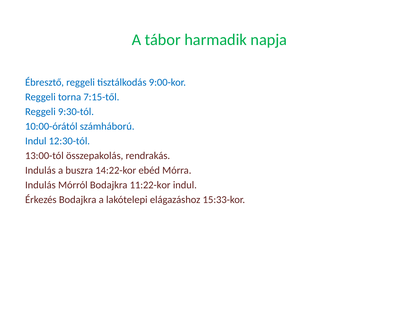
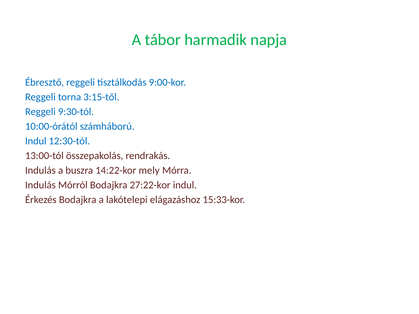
7:15-től: 7:15-től -> 3:15-től
ebéd: ebéd -> mely
11:22-kor: 11:22-kor -> 27:22-kor
